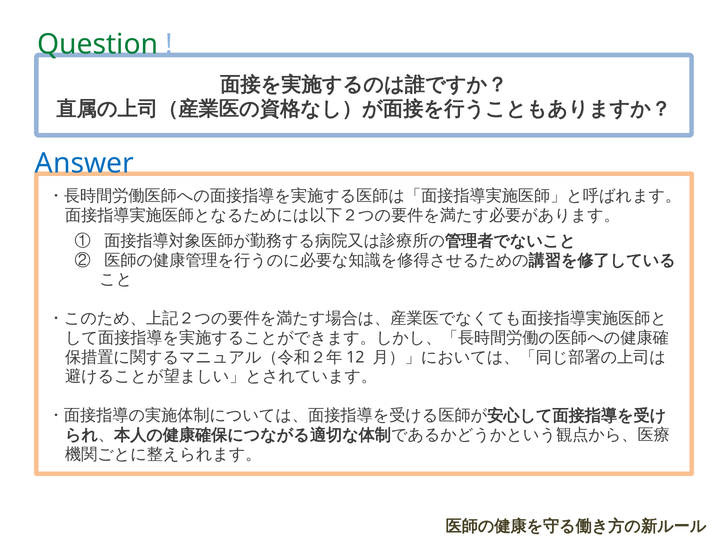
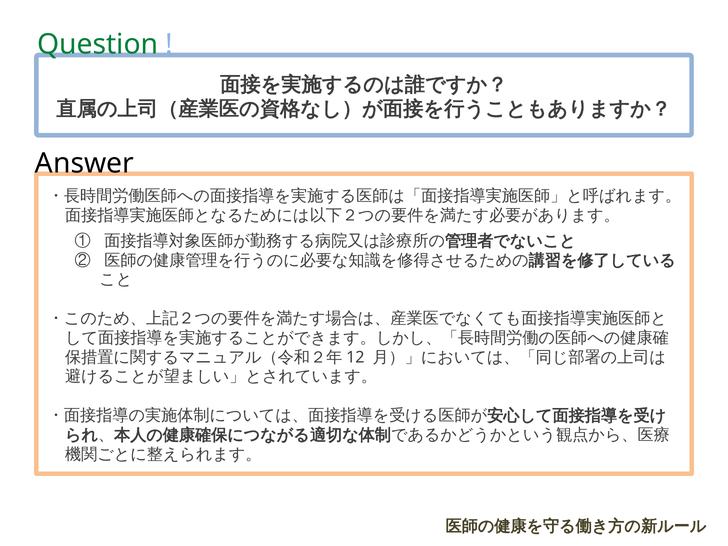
Answer colour: blue -> black
